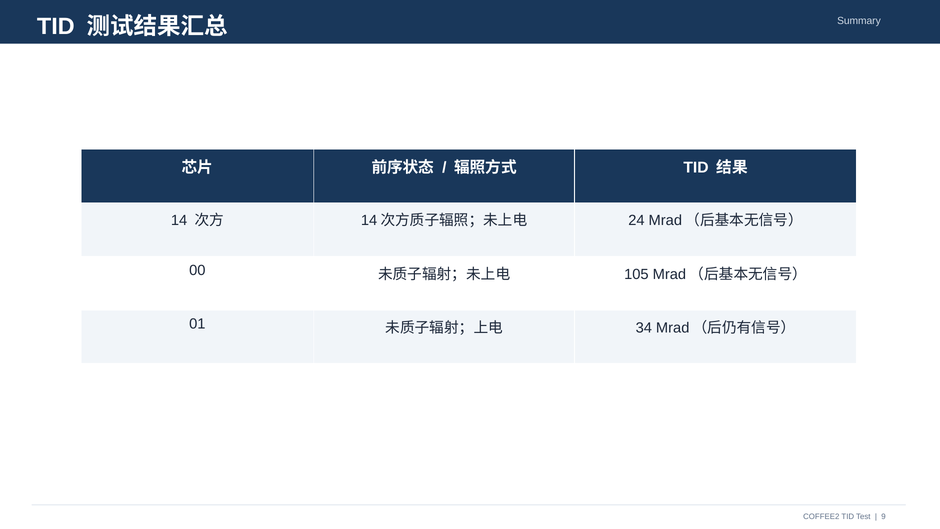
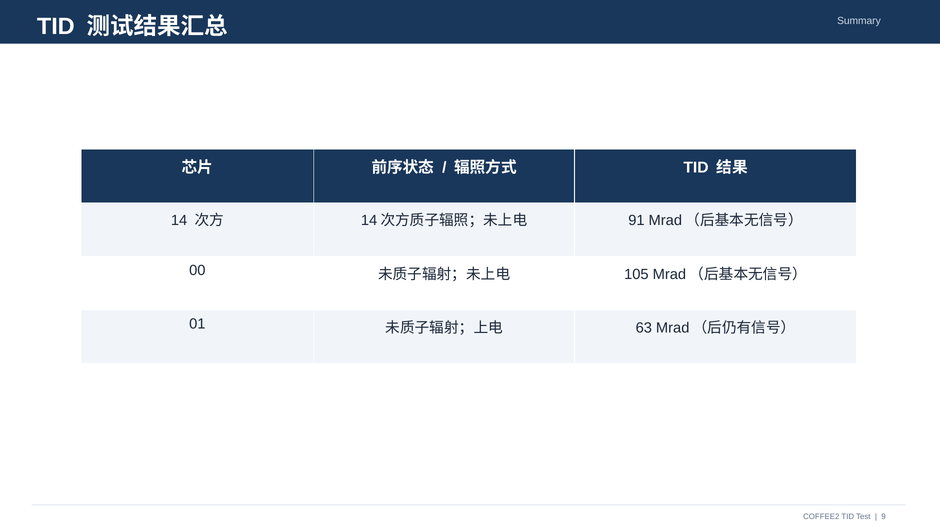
24: 24 -> 91
34: 34 -> 63
